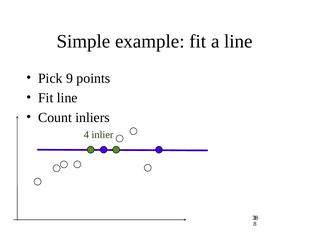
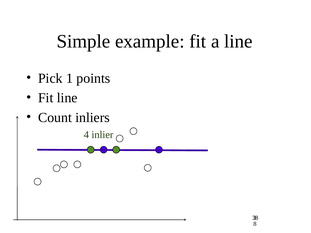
9: 9 -> 1
